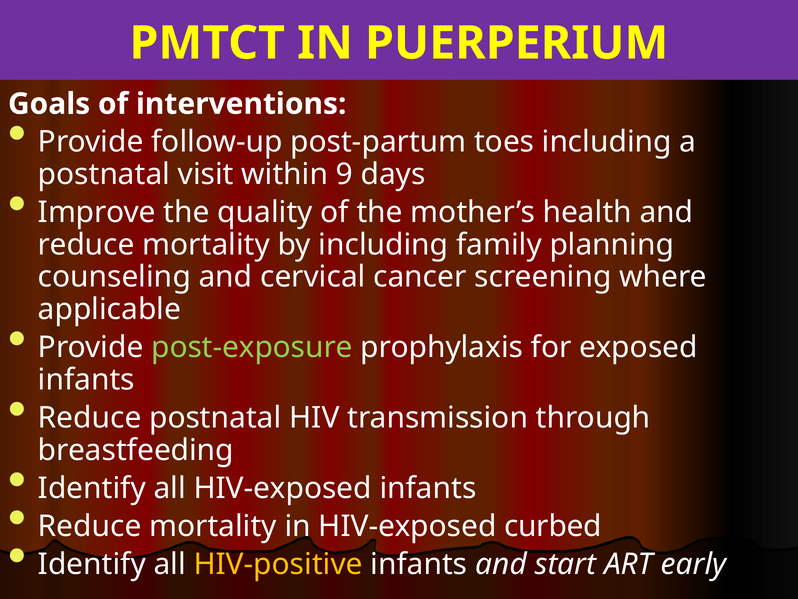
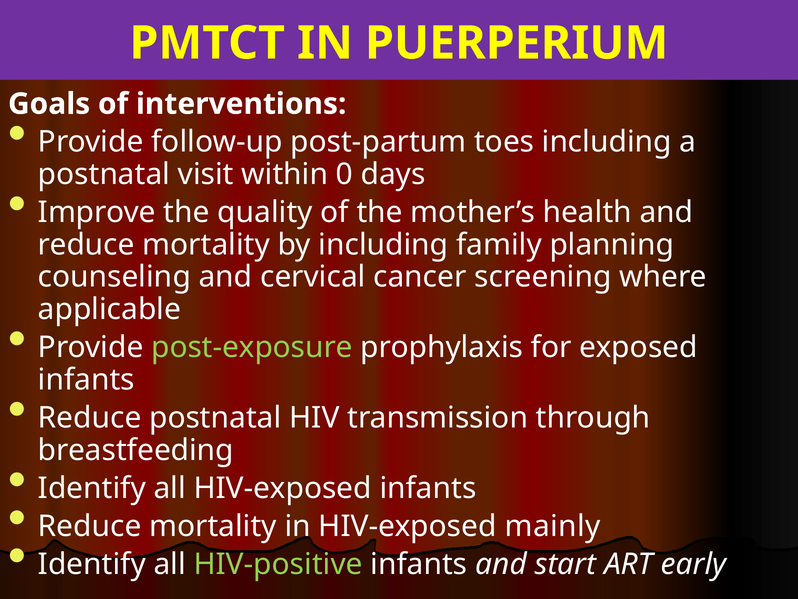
9: 9 -> 0
curbed: curbed -> mainly
HIV-positive colour: yellow -> light green
